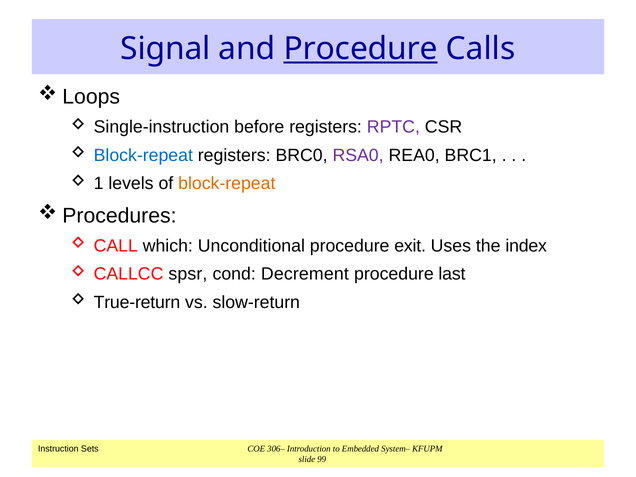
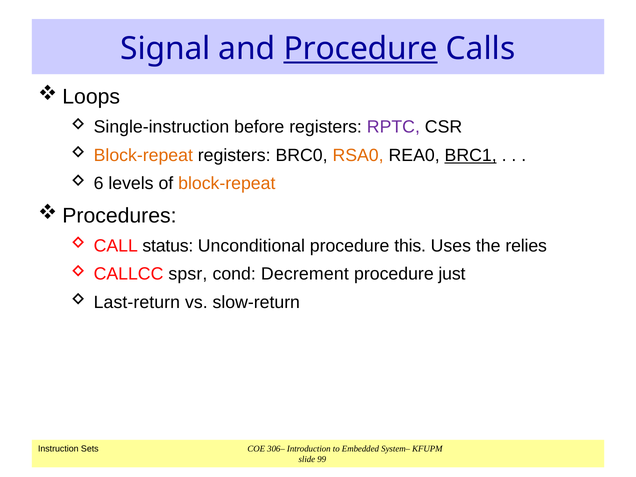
Block-repeat at (143, 155) colour: blue -> orange
RSA0 colour: purple -> orange
BRC1 underline: none -> present
1: 1 -> 6
which: which -> status
exit: exit -> this
index: index -> relies
last: last -> just
True-return: True-return -> Last-return
